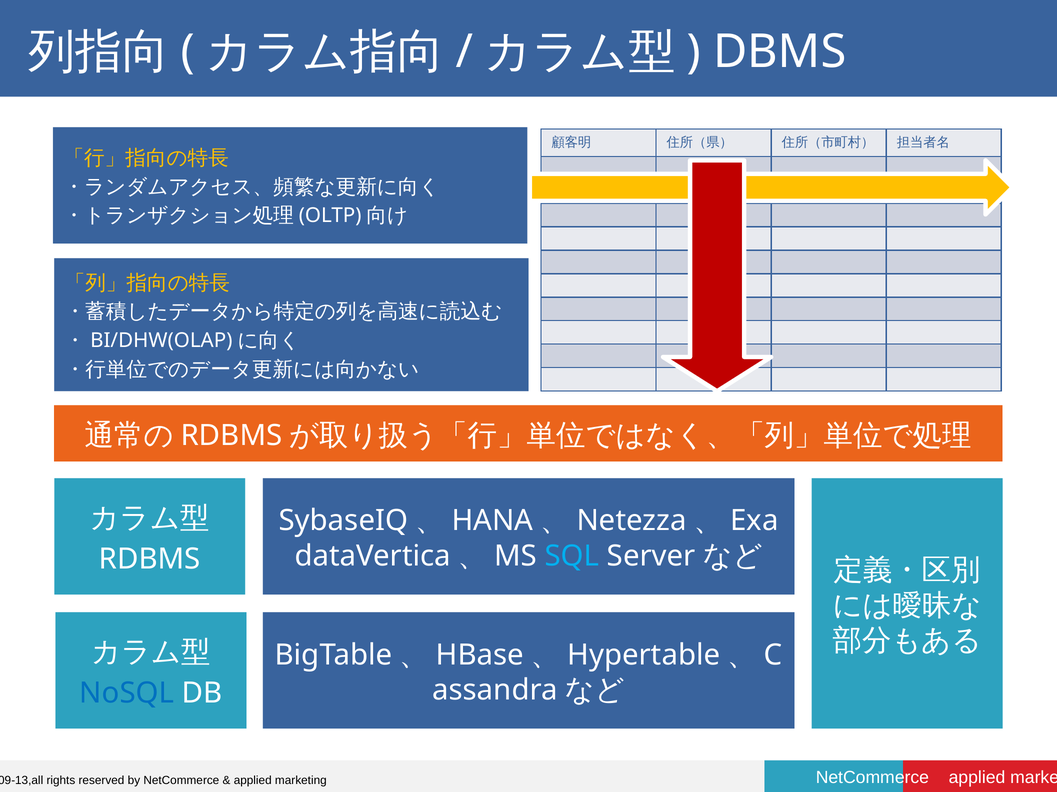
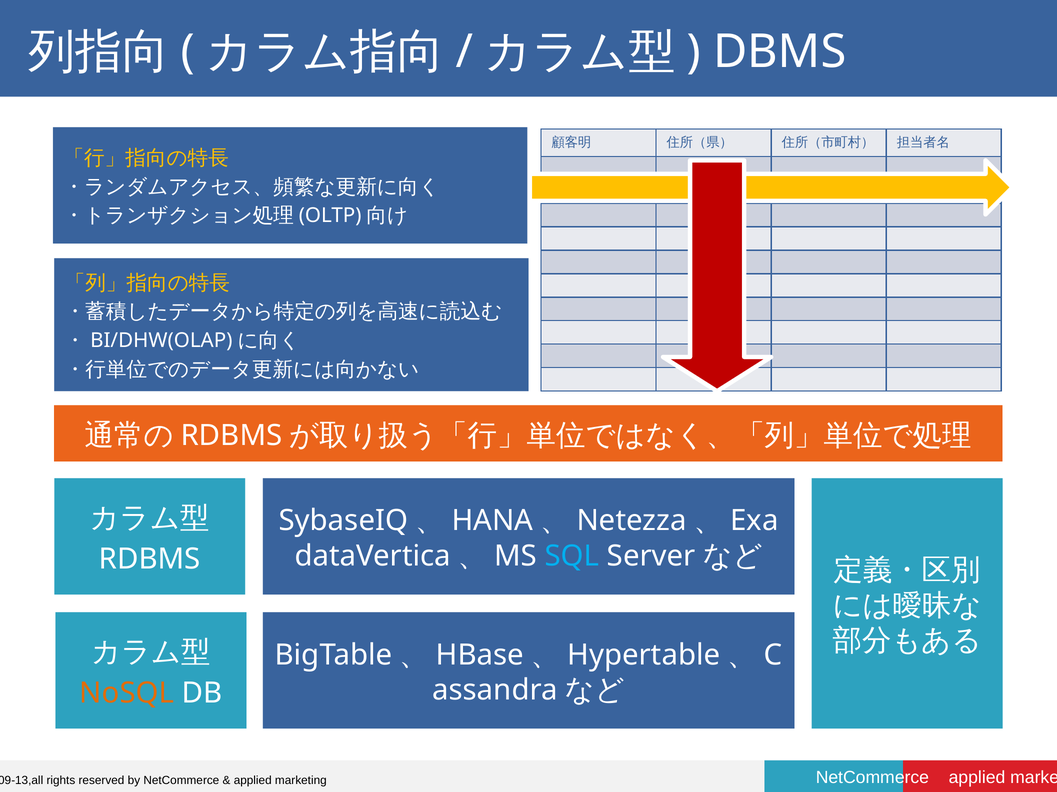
NoSQL colour: blue -> orange
